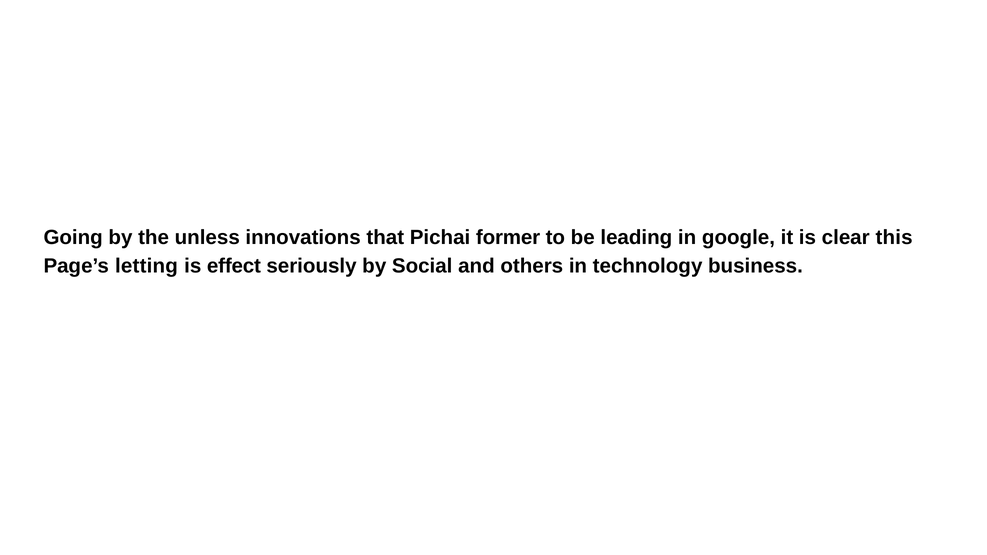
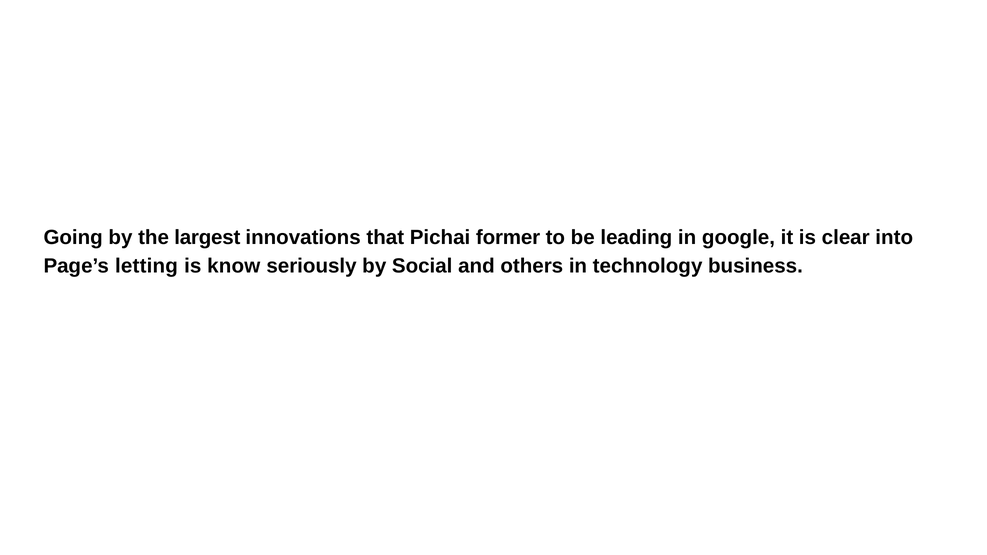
unless: unless -> largest
this: this -> into
effect: effect -> know
